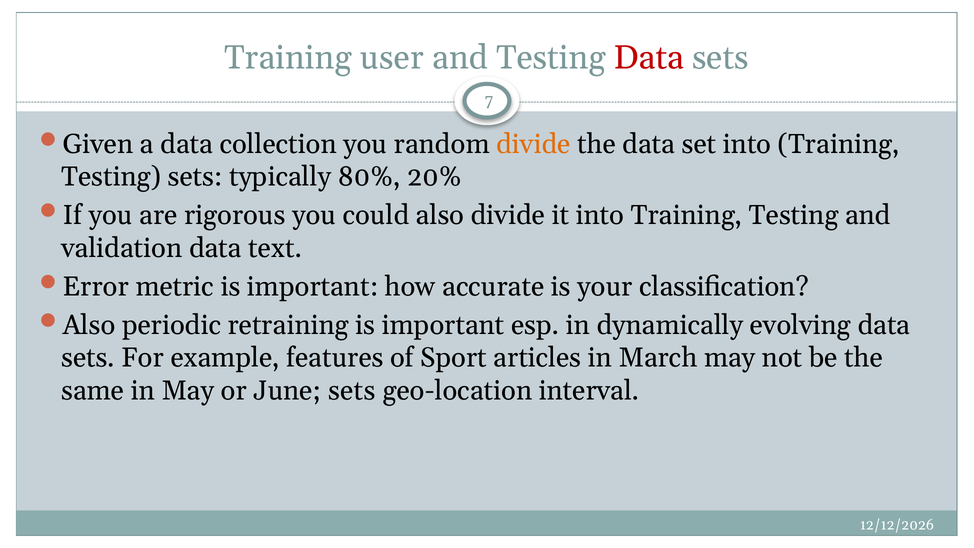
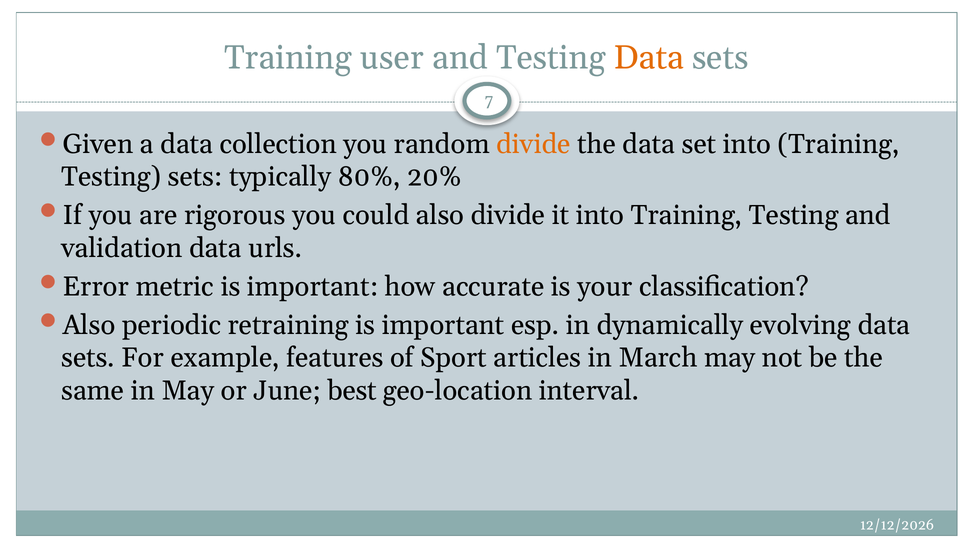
Data at (649, 58) colour: red -> orange
text: text -> urls
June sets: sets -> best
